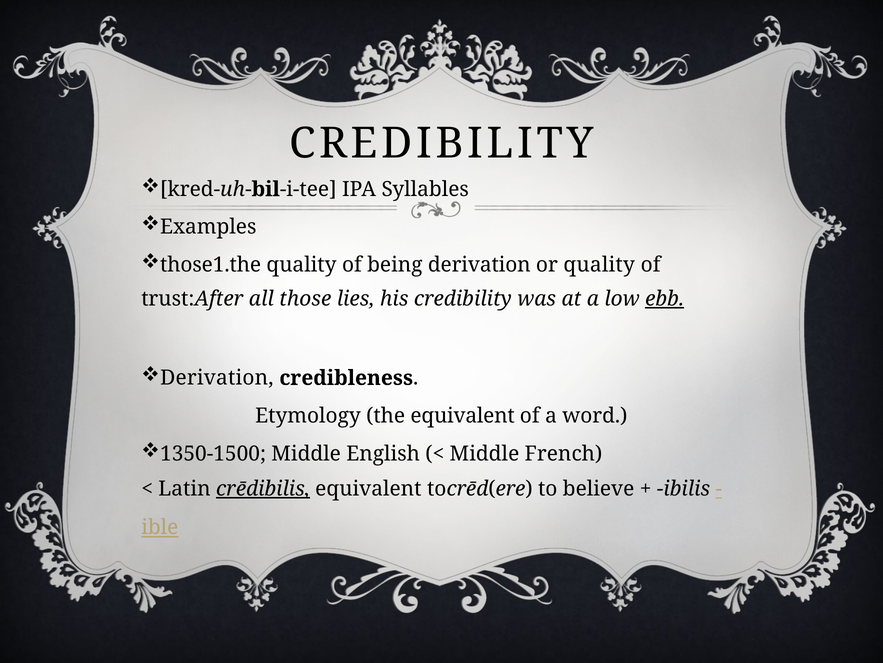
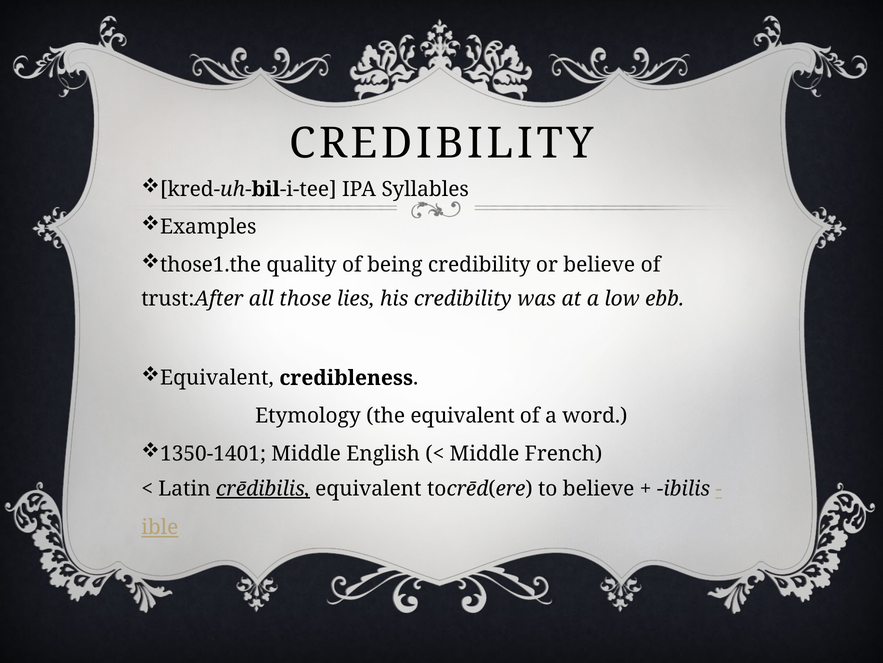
being derivation: derivation -> credibility
or quality: quality -> believe
ebb underline: present -> none
Derivation at (217, 378): Derivation -> Equivalent
1350-1500: 1350-1500 -> 1350-1401
